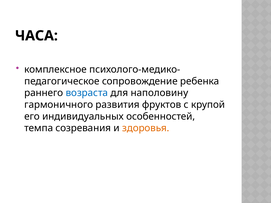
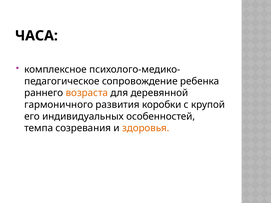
возраста colour: blue -> orange
наполовину: наполовину -> деревянной
фруктов: фруктов -> коробки
